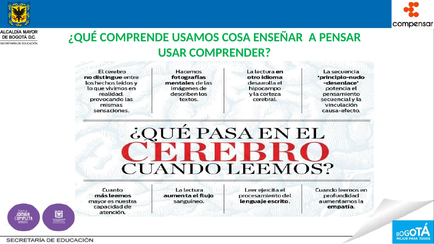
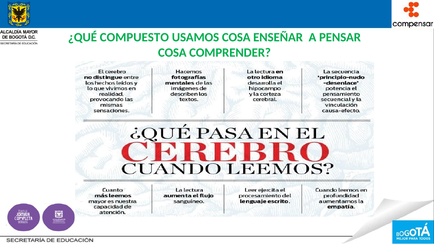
COMPRENDE: COMPRENDE -> COMPUESTO
USAR at (172, 53): USAR -> COSA
